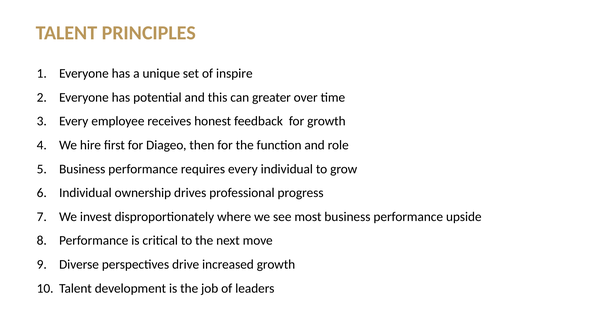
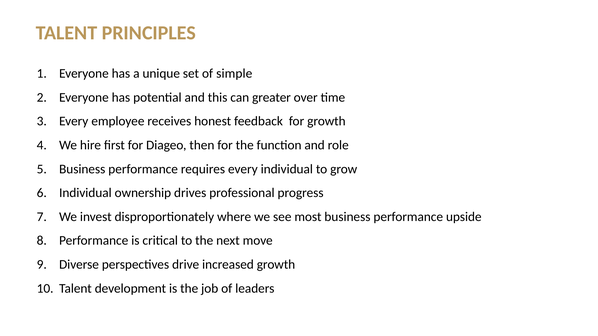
inspire: inspire -> simple
